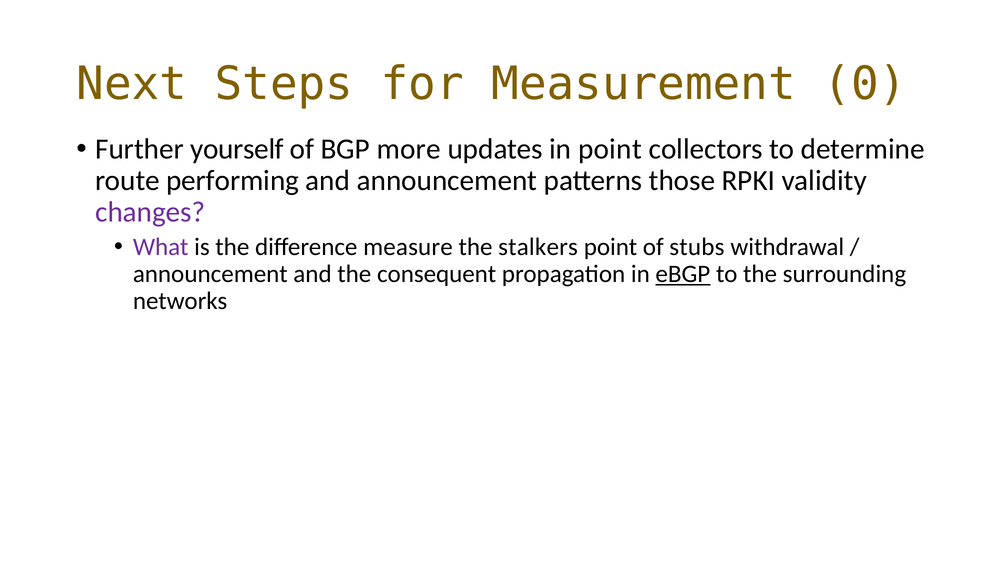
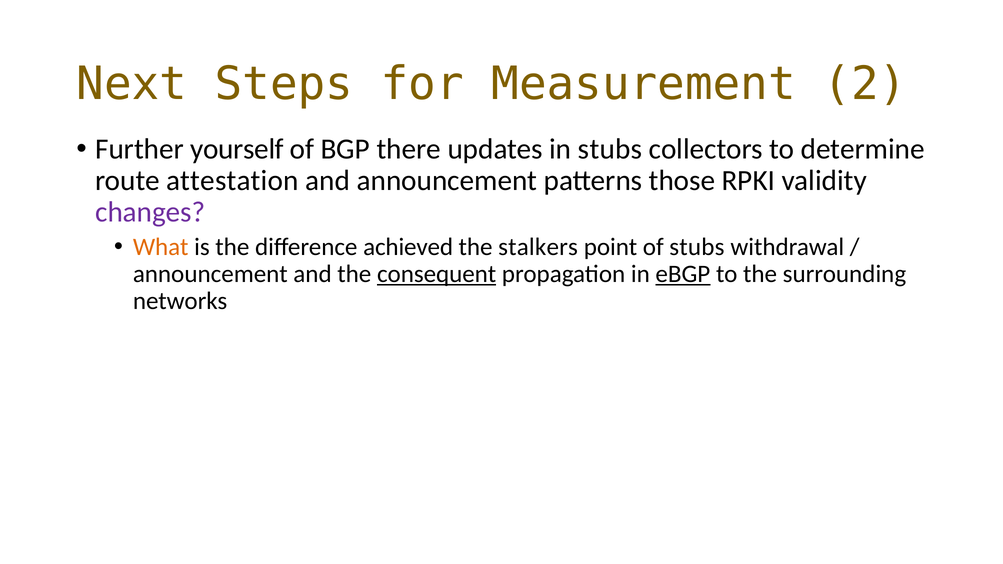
0: 0 -> 2
more: more -> there
in point: point -> stubs
performing: performing -> attestation
What colour: purple -> orange
measure: measure -> achieved
consequent underline: none -> present
